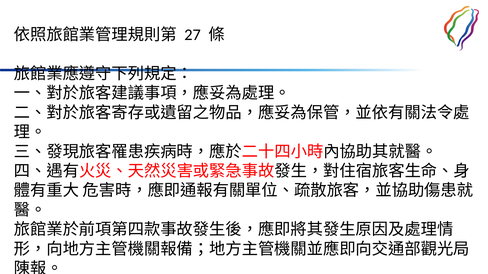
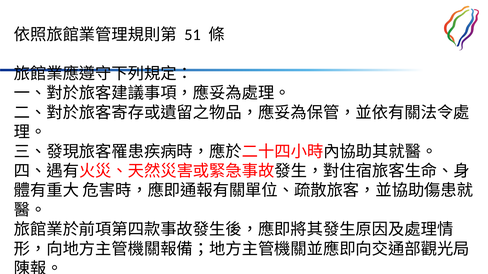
27: 27 -> 51
